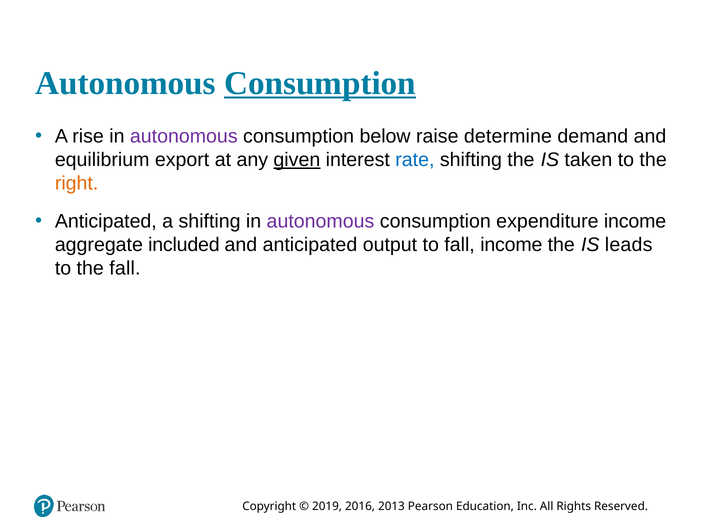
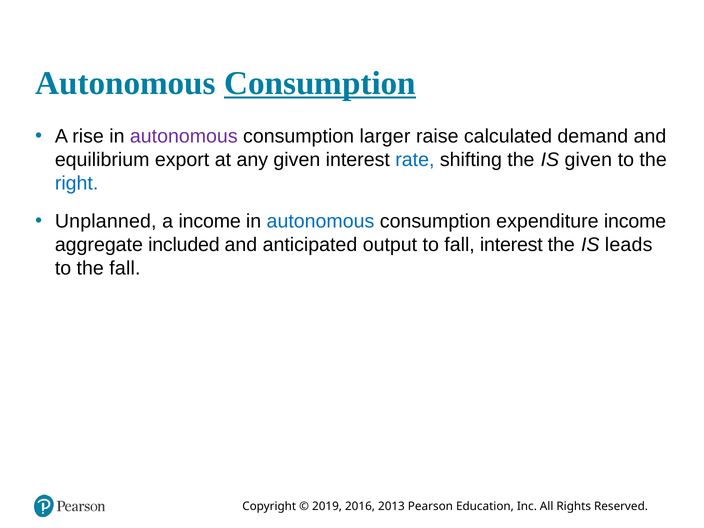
below: below -> larger
determine: determine -> calculated
given at (297, 160) underline: present -> none
IS taken: taken -> given
right colour: orange -> blue
Anticipated at (106, 221): Anticipated -> Unplanned
a shifting: shifting -> income
autonomous at (320, 221) colour: purple -> blue
fall income: income -> interest
